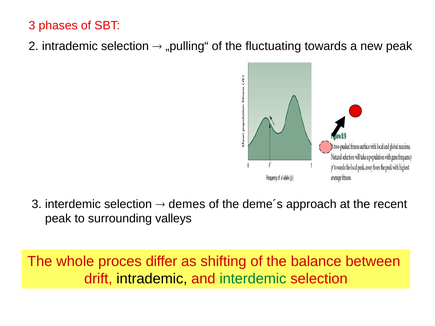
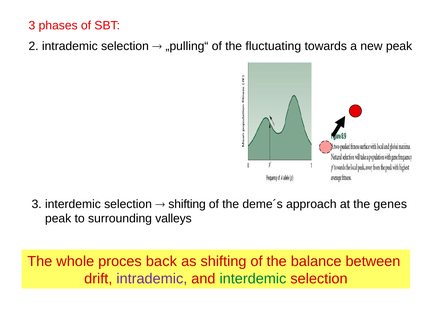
demes at (187, 204): demes -> shifting
recent: recent -> genes
differ: differ -> back
intrademic at (152, 279) colour: black -> purple
